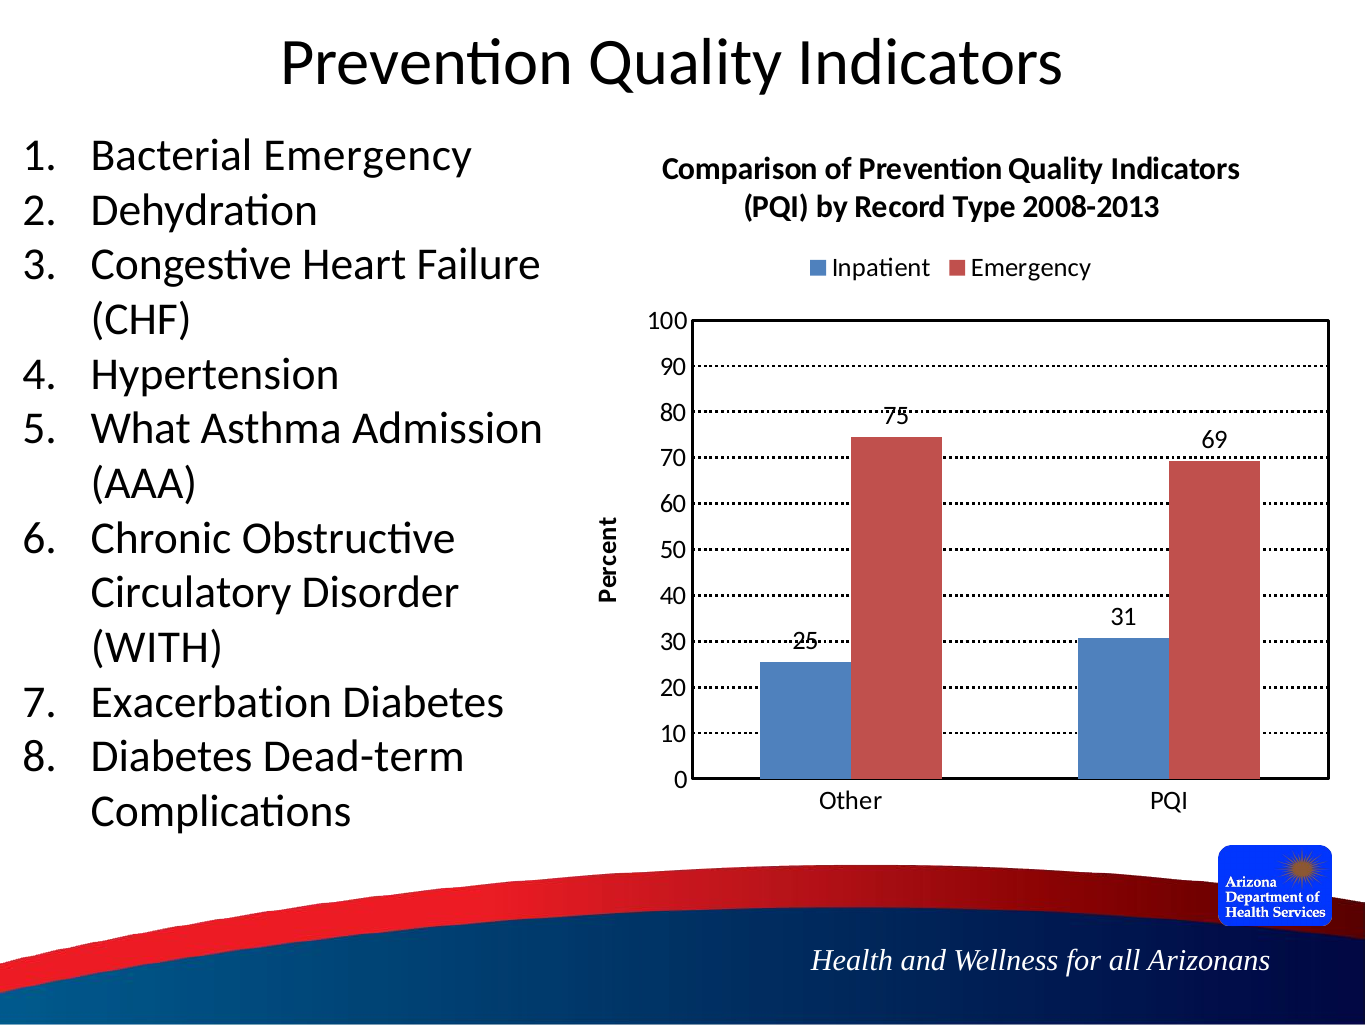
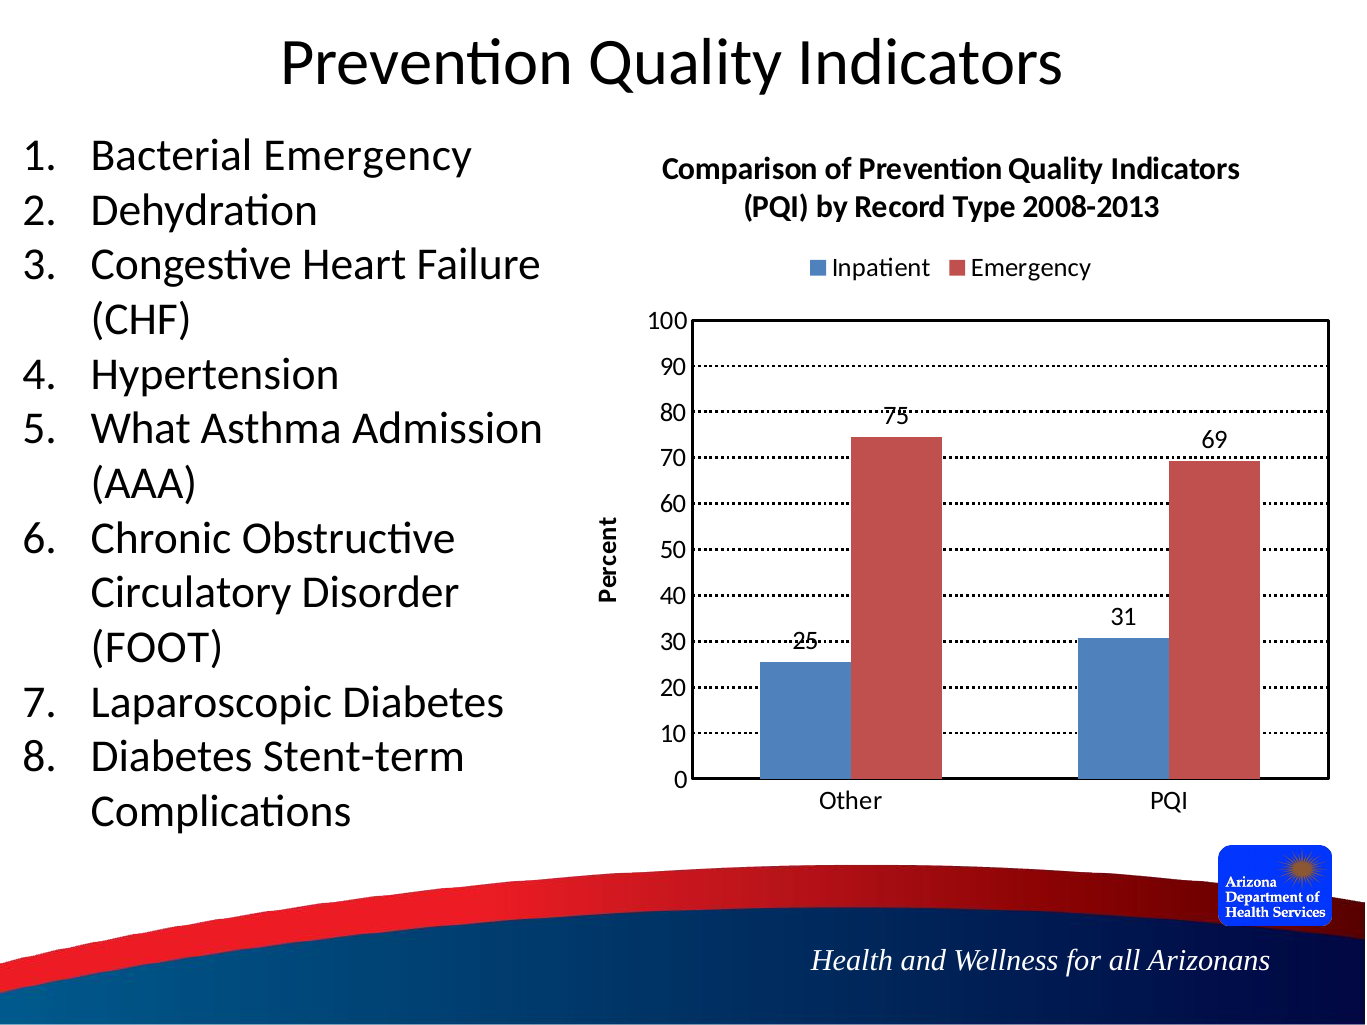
WITH: WITH -> FOOT
Exacerbation: Exacerbation -> Laparoscopic
Dead-term: Dead-term -> Stent-term
